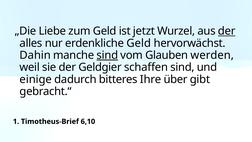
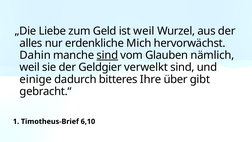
ist jetzt: jetzt -> weil
der at (227, 31) underline: present -> none
erdenkliche Geld: Geld -> Mich
werden: werden -> nämlich
schaffen: schaffen -> verwelkt
